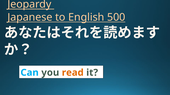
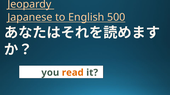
Can colour: light blue -> white
